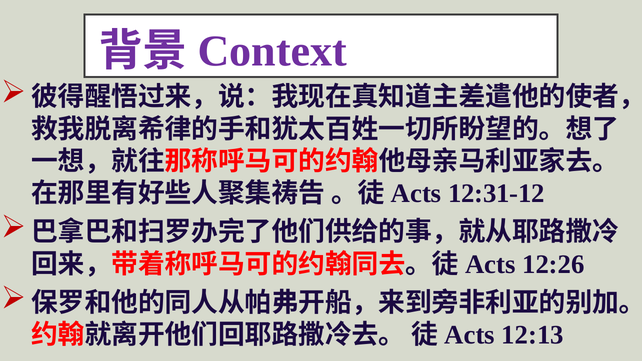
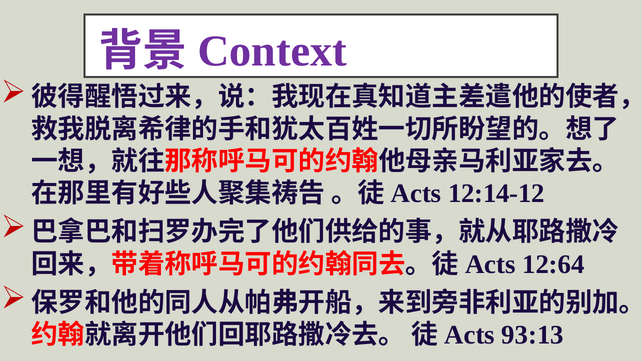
12:31-12: 12:31-12 -> 12:14-12
12:26: 12:26 -> 12:64
12:13: 12:13 -> 93:13
